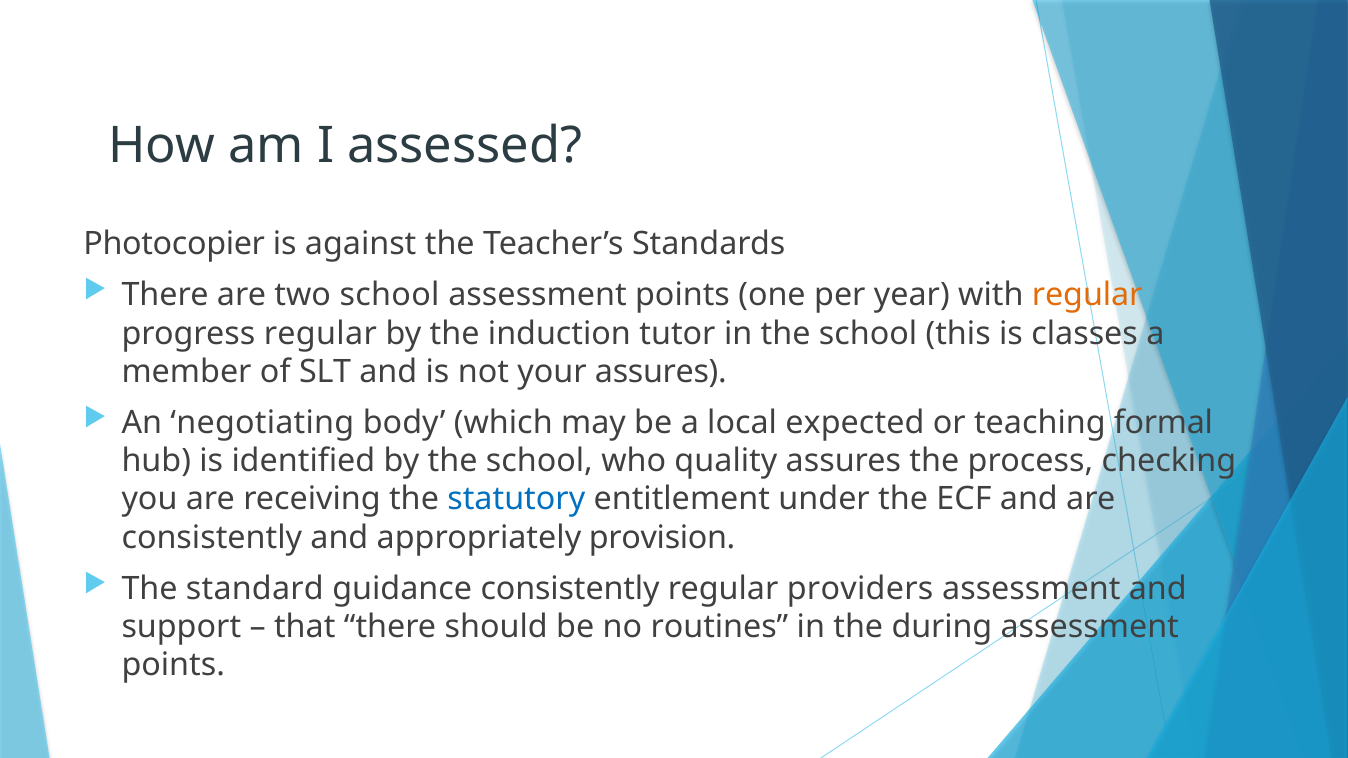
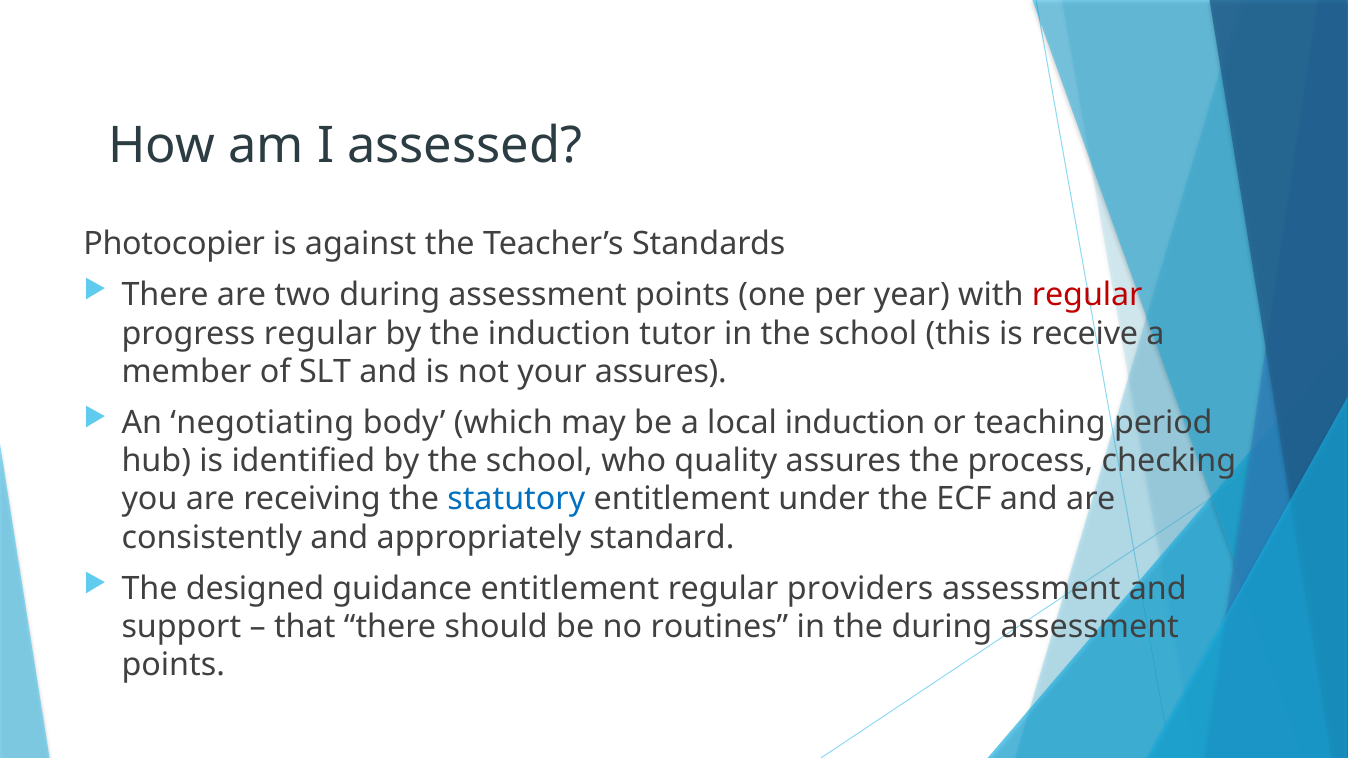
two school: school -> during
regular at (1087, 295) colour: orange -> red
classes: classes -> receive
local expected: expected -> induction
formal: formal -> period
provision: provision -> standard
standard: standard -> designed
guidance consistently: consistently -> entitlement
